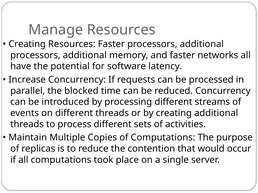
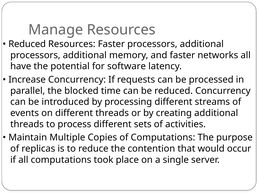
Creating at (27, 44): Creating -> Reduced
